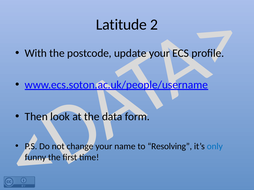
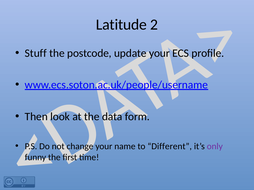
With: With -> Stuff
Resolving: Resolving -> Different
only colour: blue -> purple
